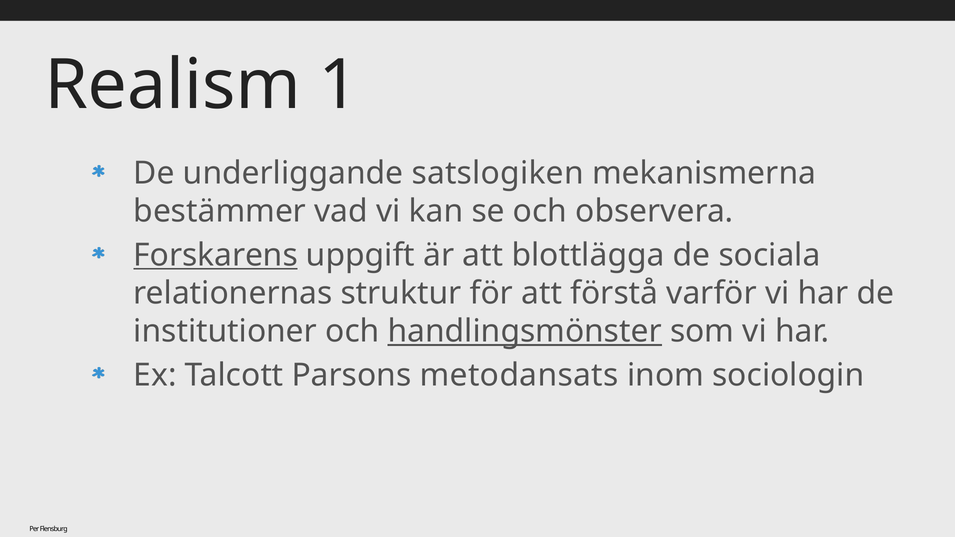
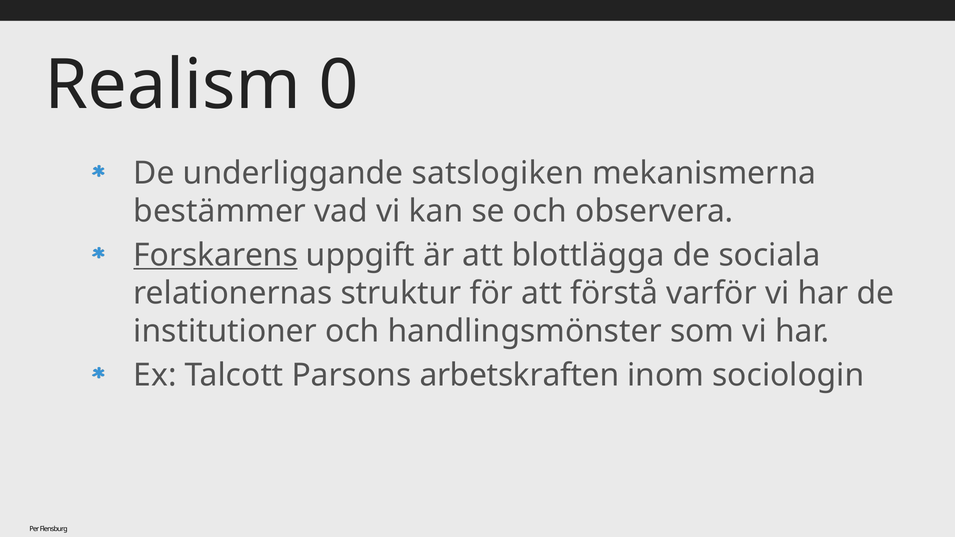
1: 1 -> 0
handlingsmönster underline: present -> none
metodansats: metodansats -> arbetskraften
